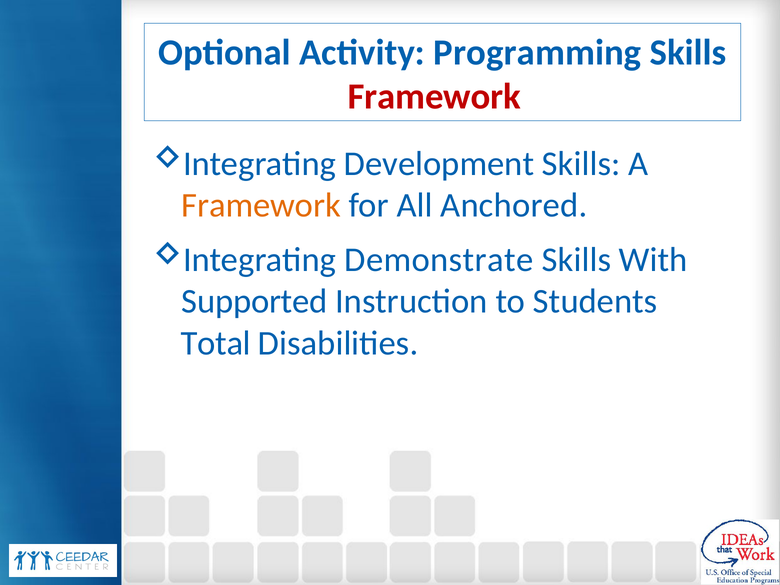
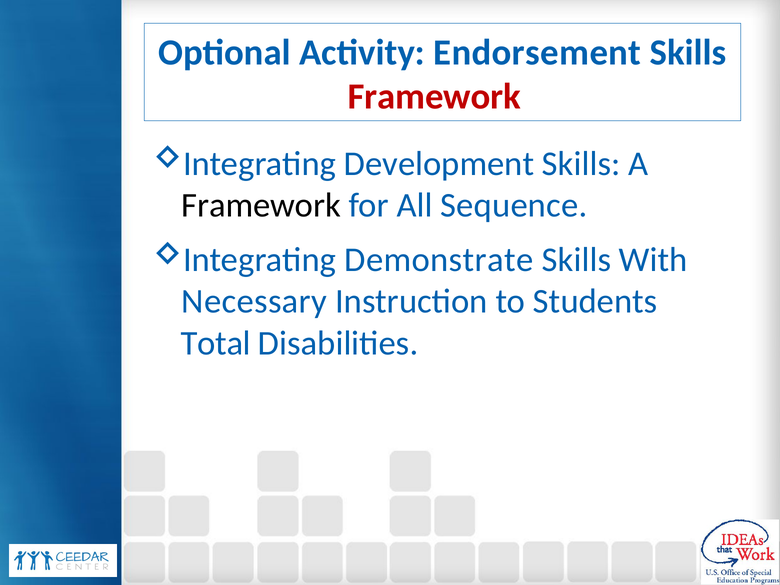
Programming: Programming -> Endorsement
Framework at (261, 205) colour: orange -> black
Anchored: Anchored -> Sequence
Supported: Supported -> Necessary
